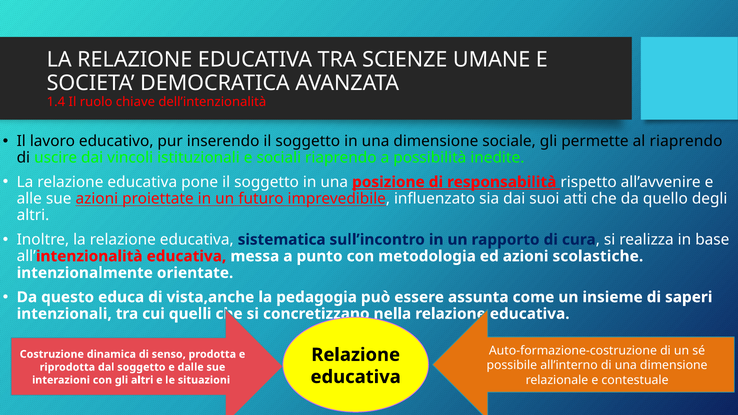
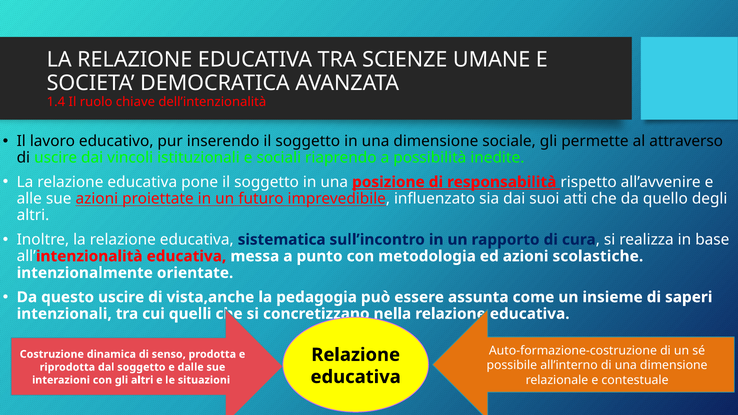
al riaprendo: riaprendo -> attraverso
questo educa: educa -> uscire
